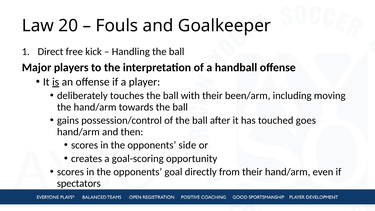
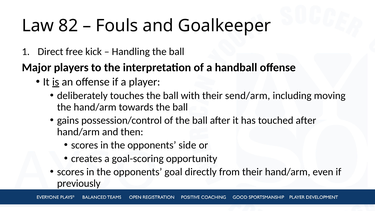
20: 20 -> 82
been/arm: been/arm -> send/arm
touched goes: goes -> after
spectators: spectators -> previously
